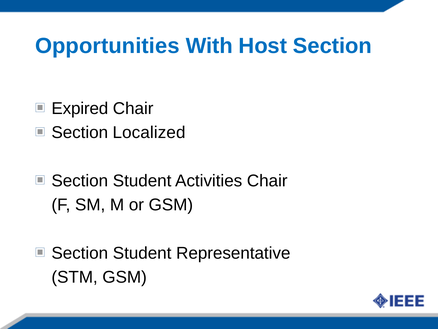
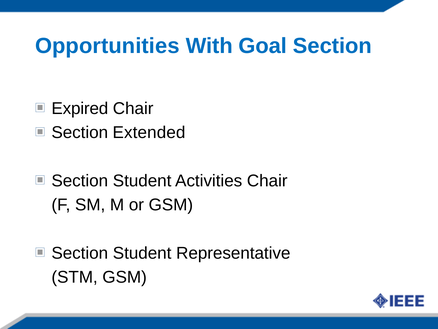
Host: Host -> Goal
Localized: Localized -> Extended
